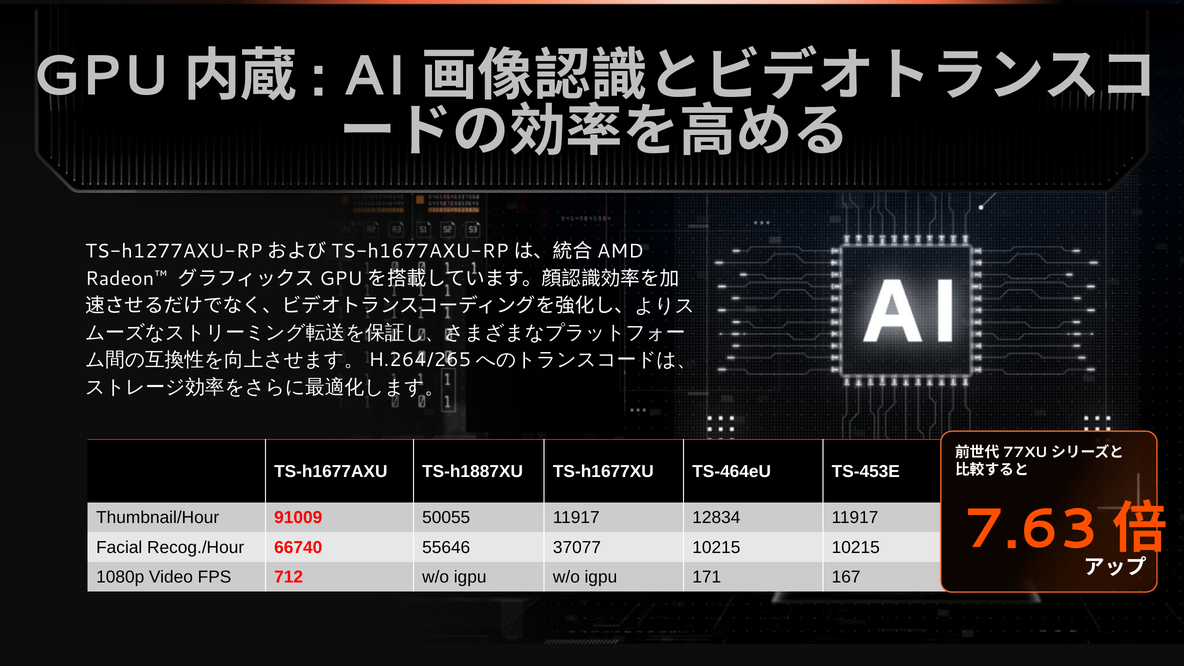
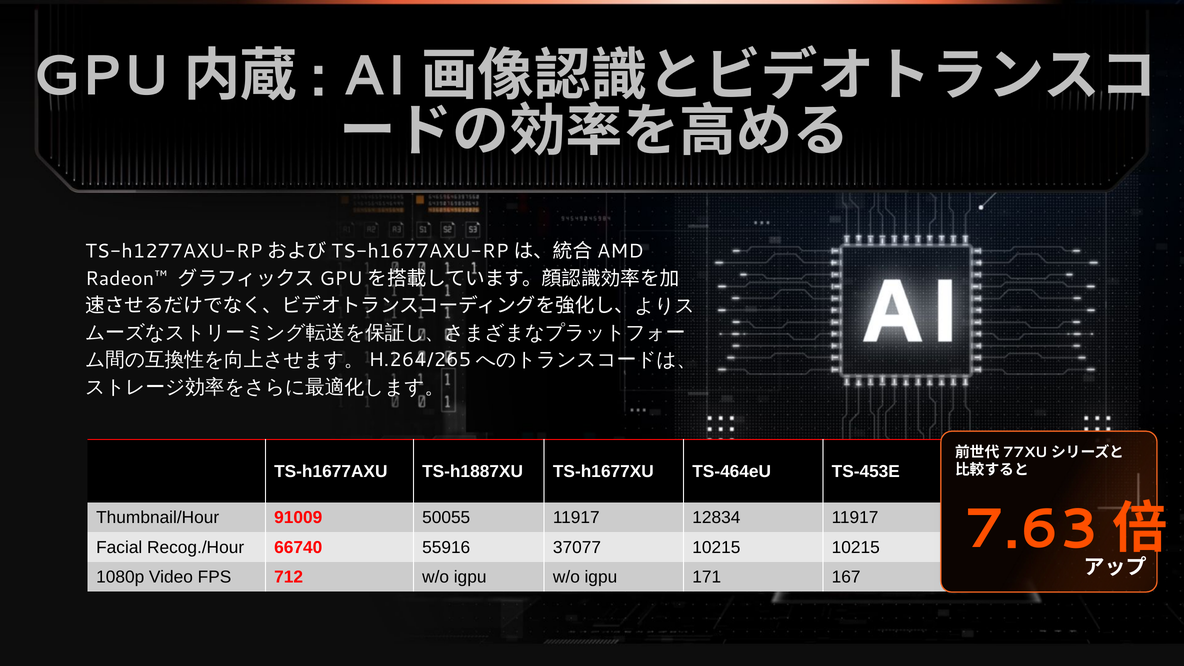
55646: 55646 -> 55916
